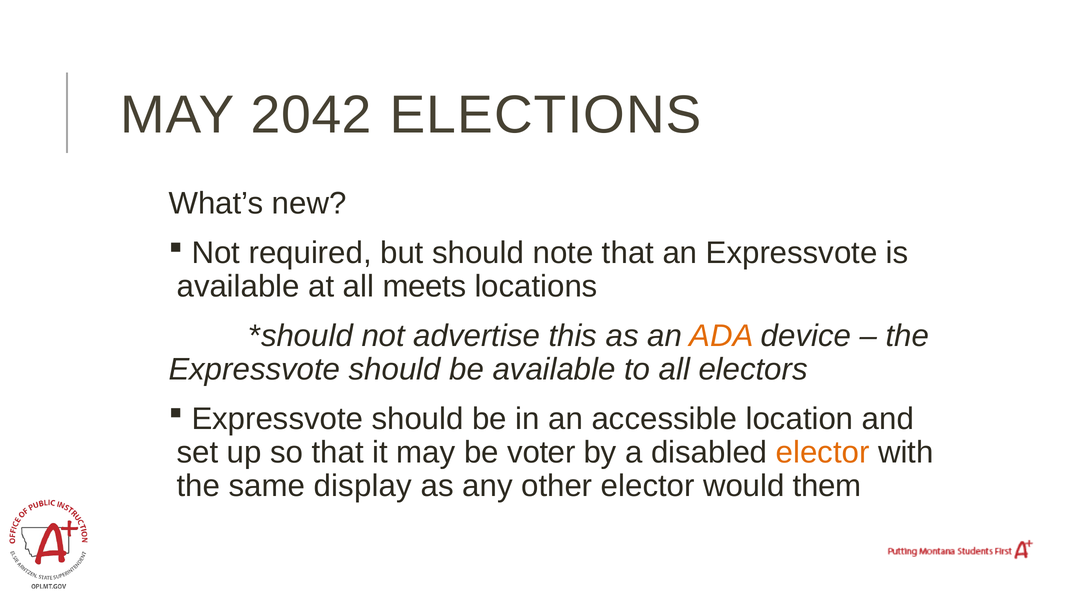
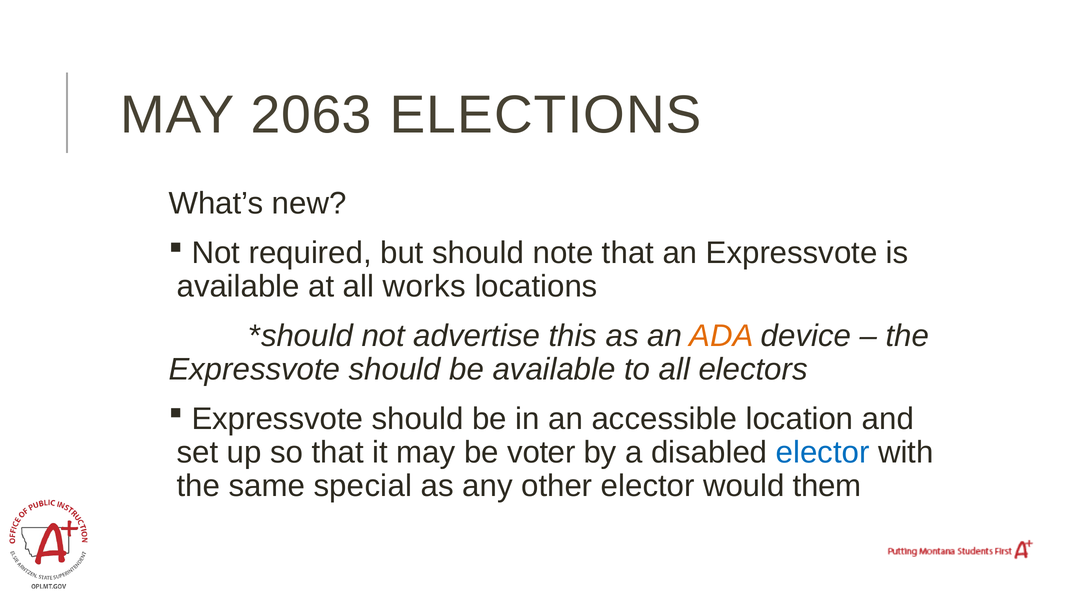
2042: 2042 -> 2063
meets: meets -> works
elector at (823, 453) colour: orange -> blue
display: display -> special
